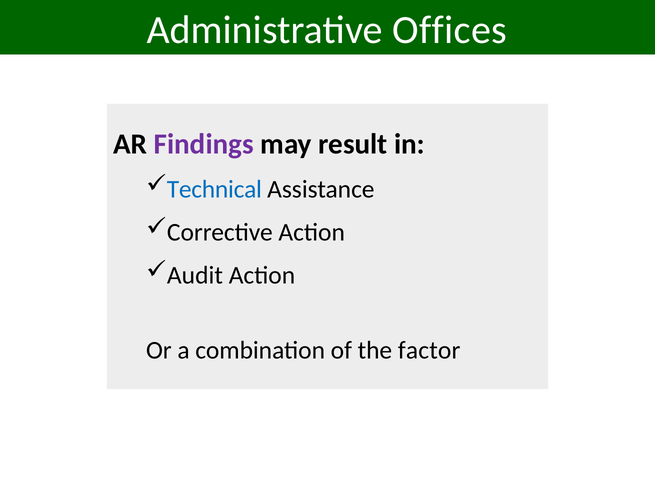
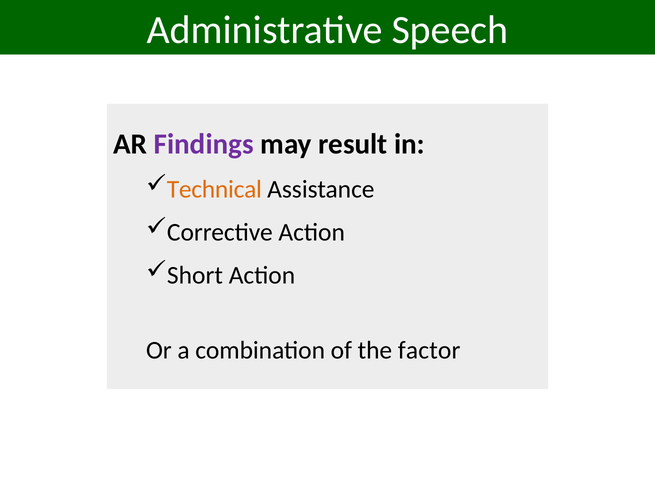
Offices: Offices -> Speech
Technical colour: blue -> orange
Audit: Audit -> Short
